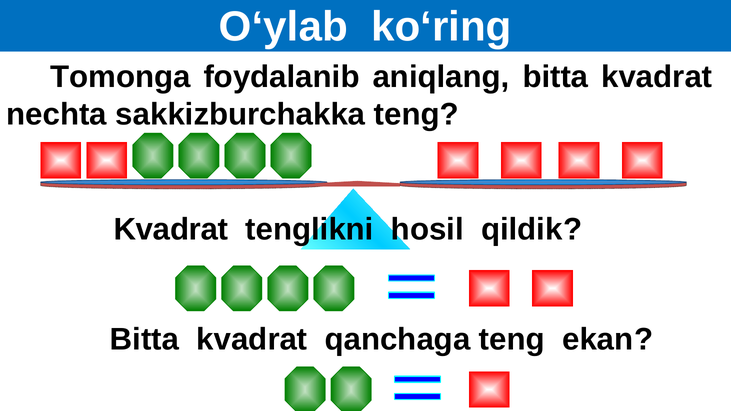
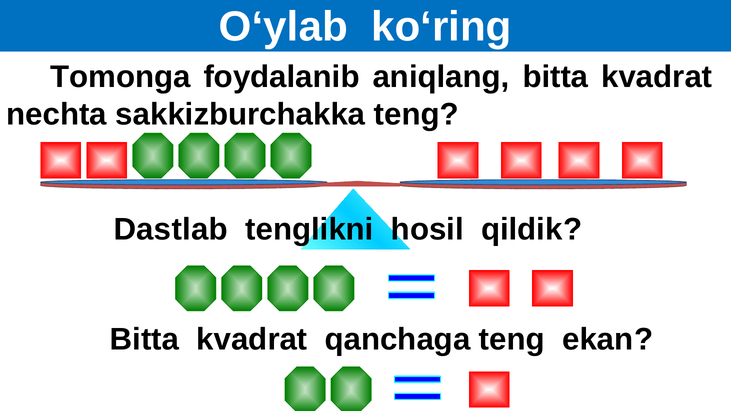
Kvadrat at (171, 229): Kvadrat -> Dastlab
